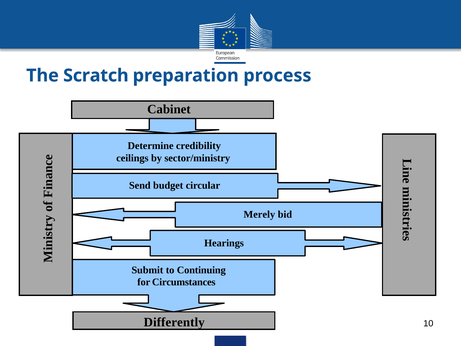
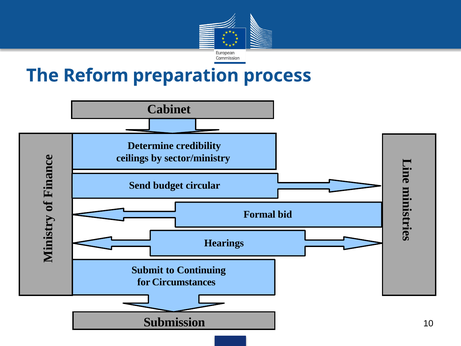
Scratch: Scratch -> Reform
Merely: Merely -> Formal
Differently: Differently -> Submission
